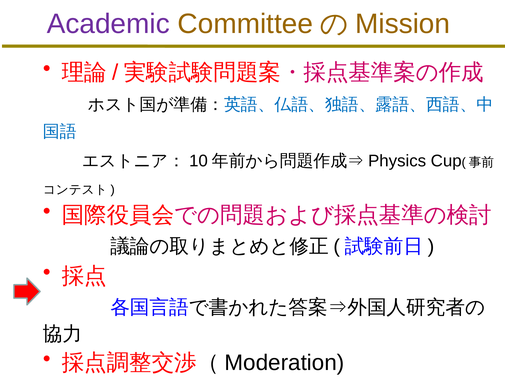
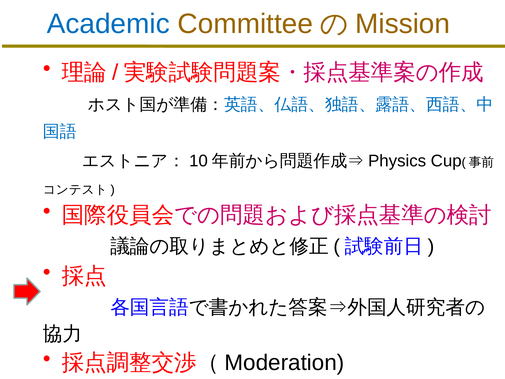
Academic colour: purple -> blue
